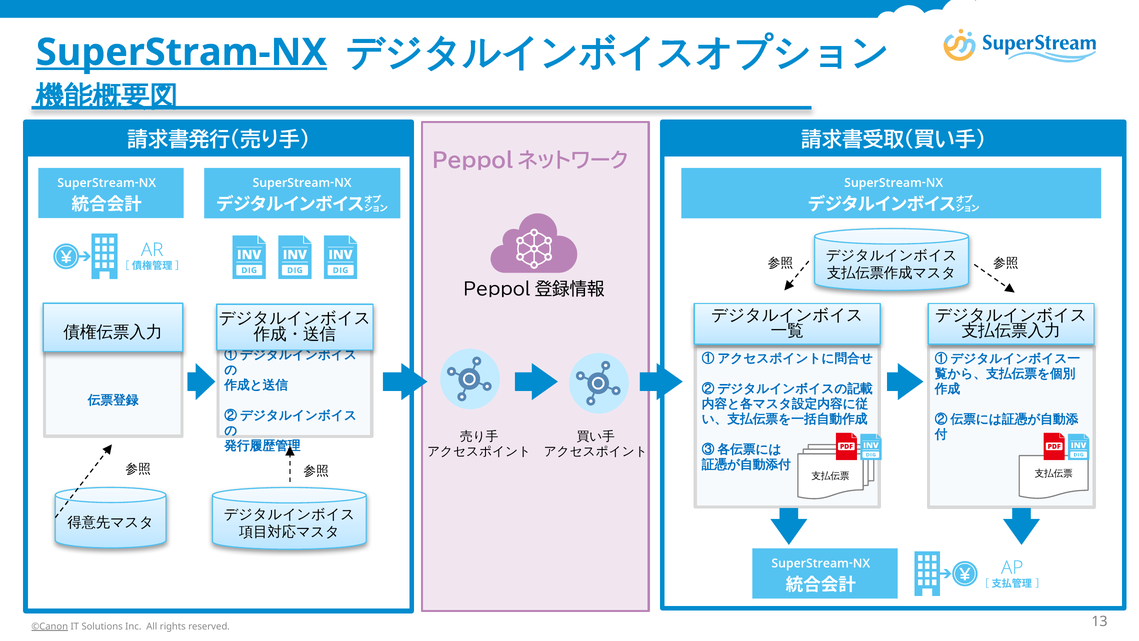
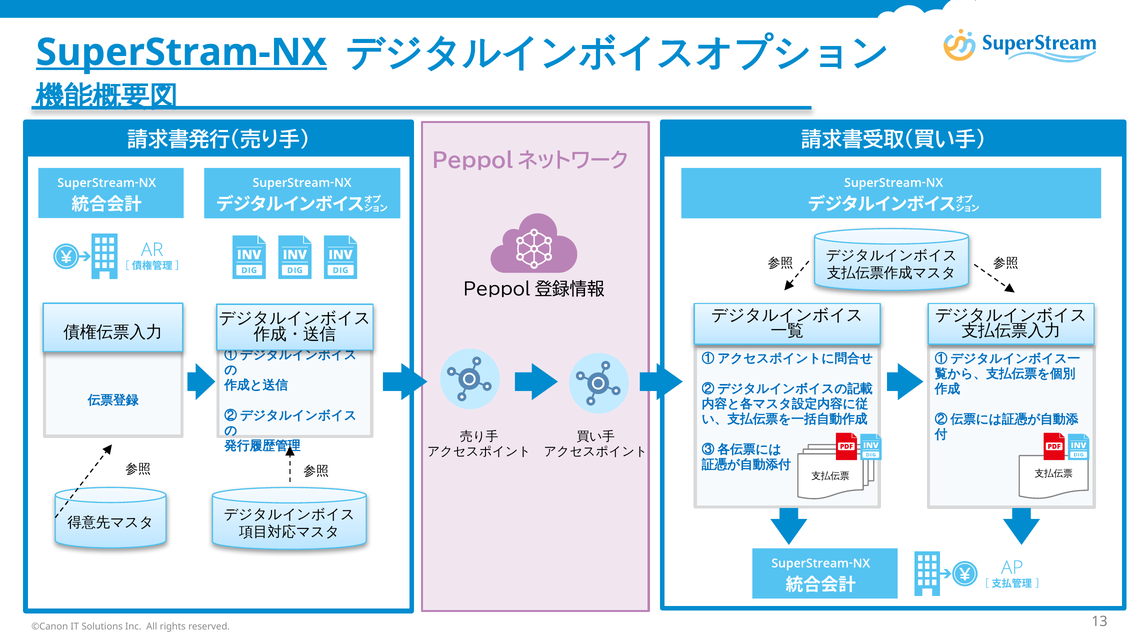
©Canon underline: present -> none
